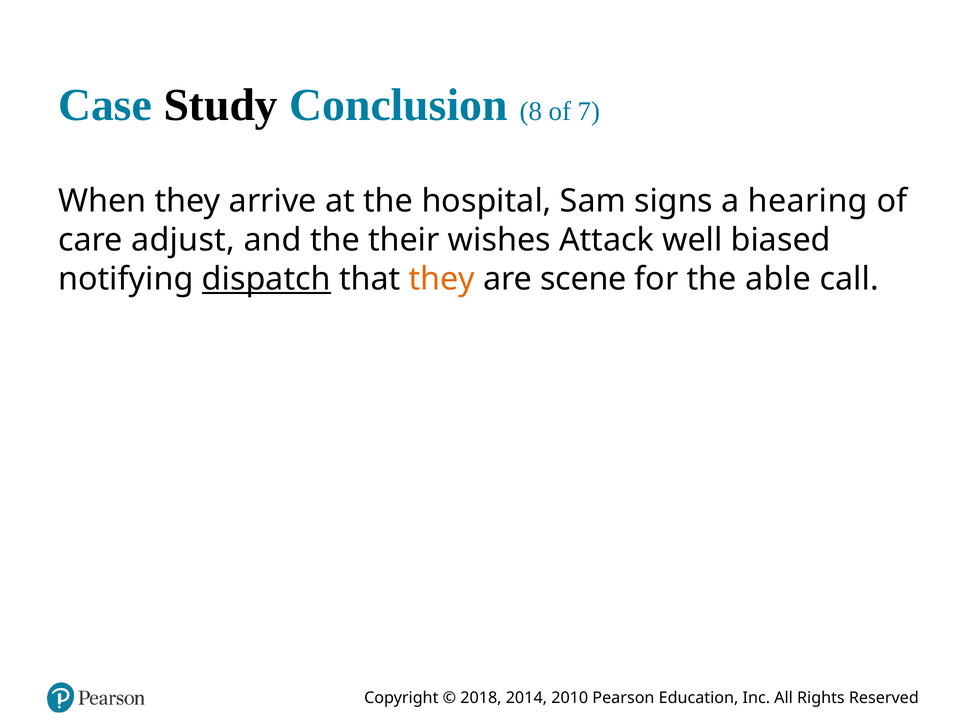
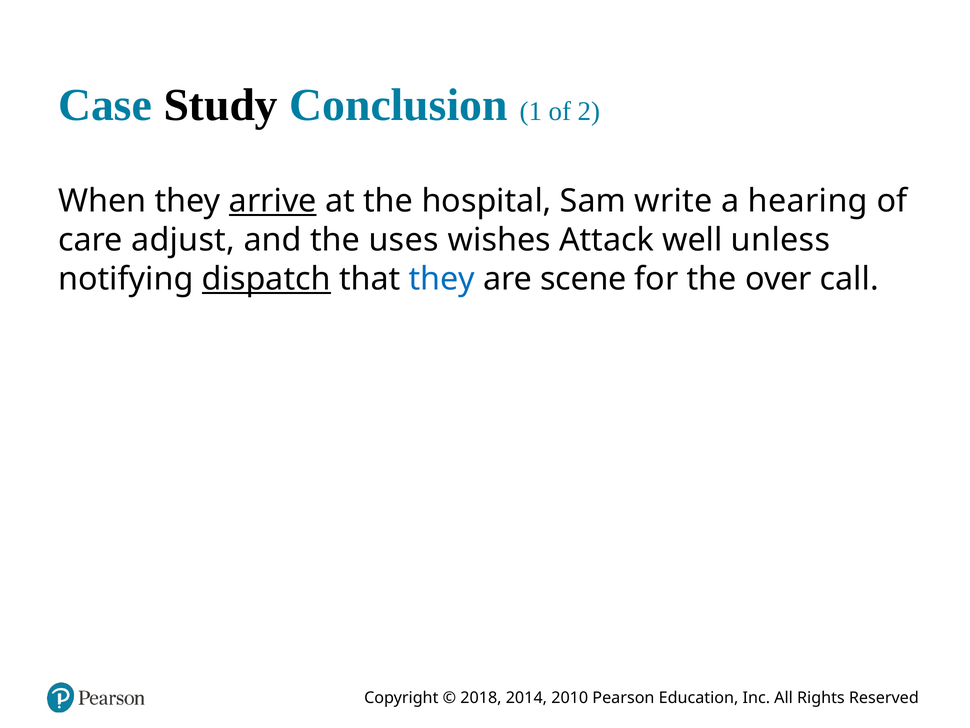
8: 8 -> 1
7: 7 -> 2
arrive underline: none -> present
signs: signs -> write
their: their -> uses
biased: biased -> unless
they at (442, 279) colour: orange -> blue
able: able -> over
